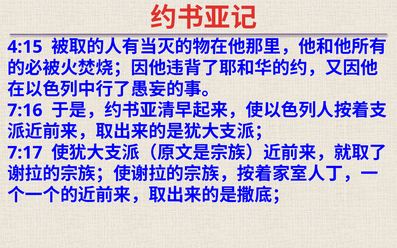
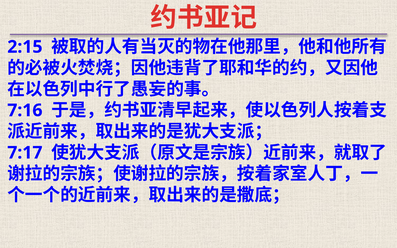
4:15: 4:15 -> 2:15
